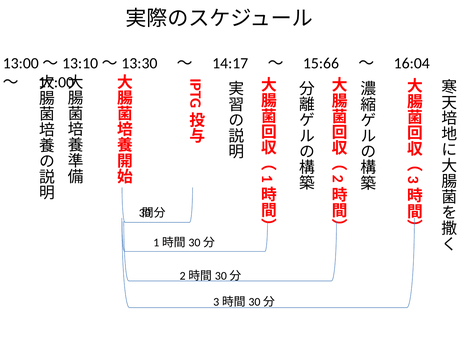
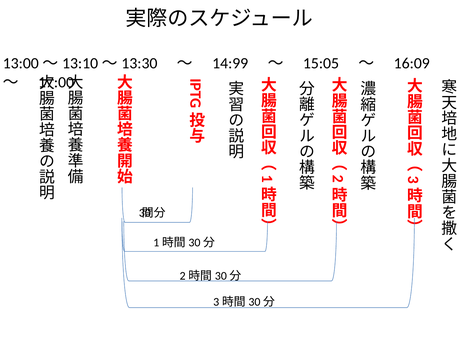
14:17: 14:17 -> 14:99
15:66: 15:66 -> 15:05
16:04: 16:04 -> 16:09
